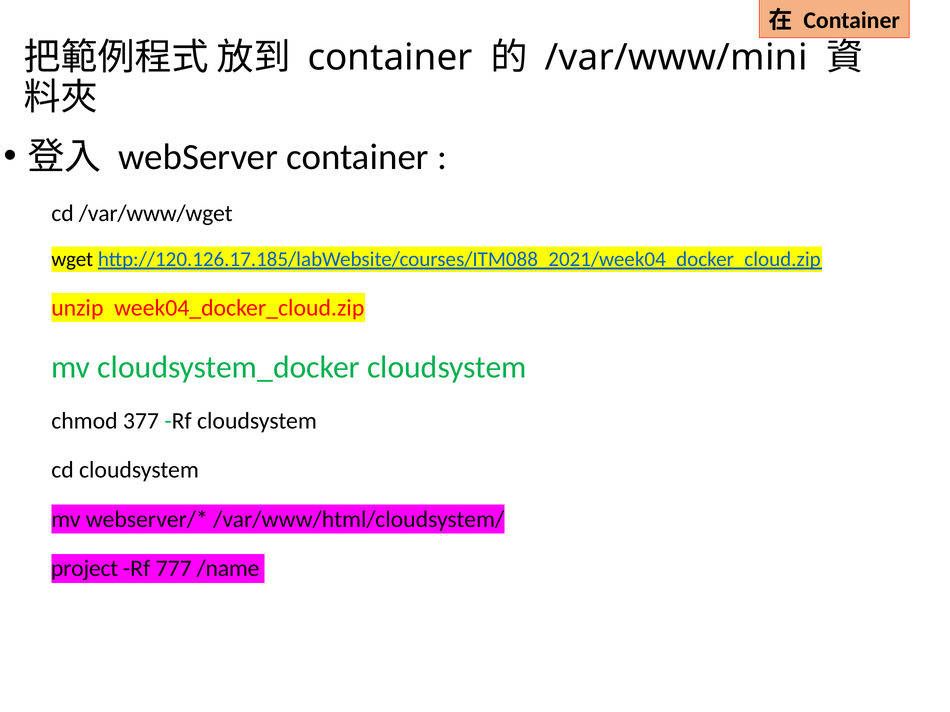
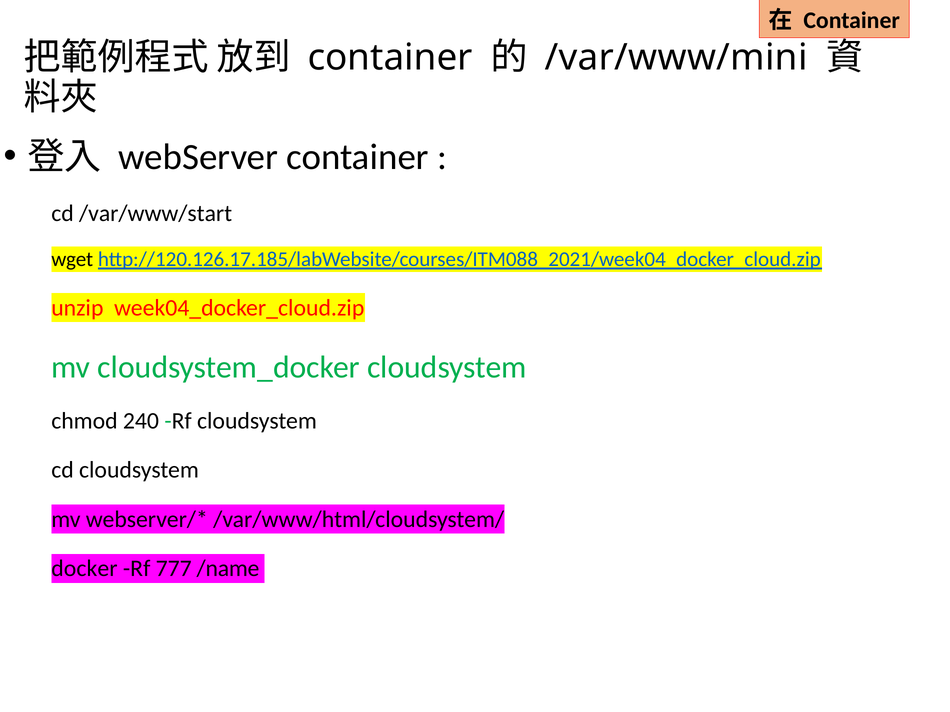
/var/www/wget: /var/www/wget -> /var/www/start
377: 377 -> 240
project: project -> docker
